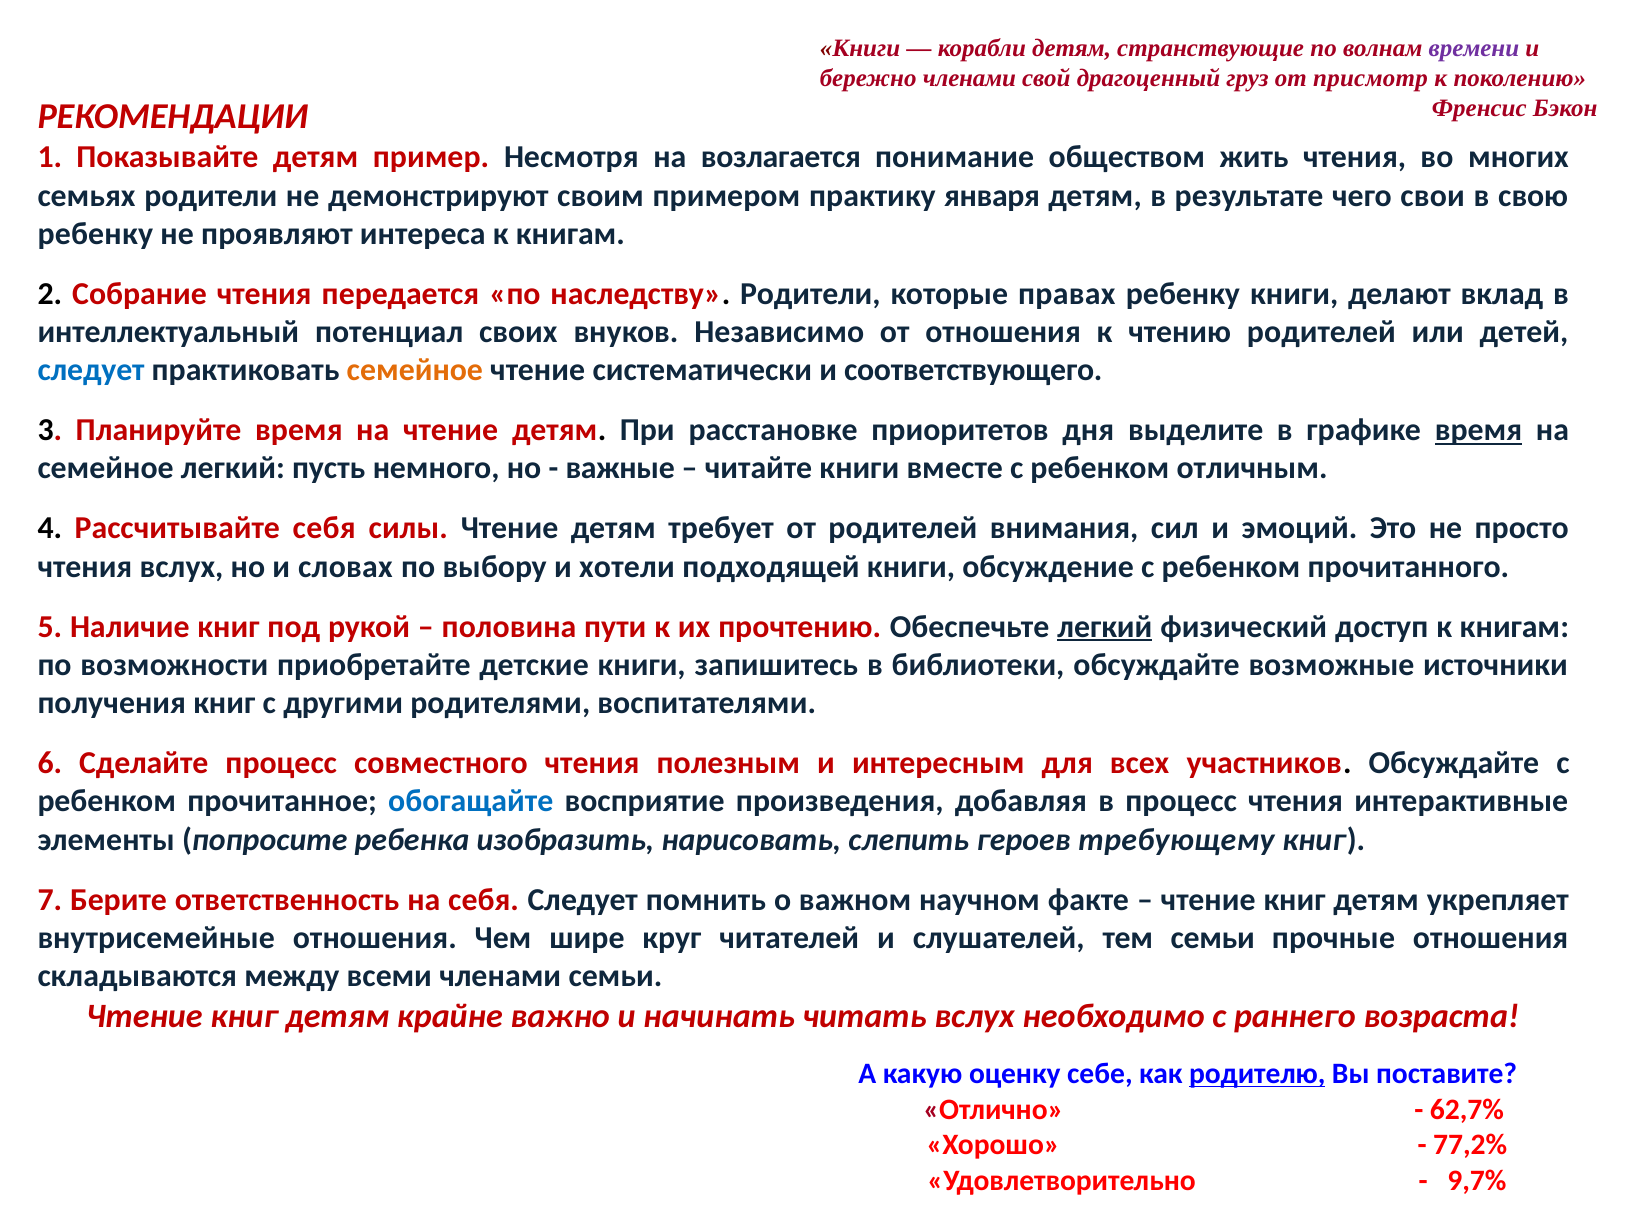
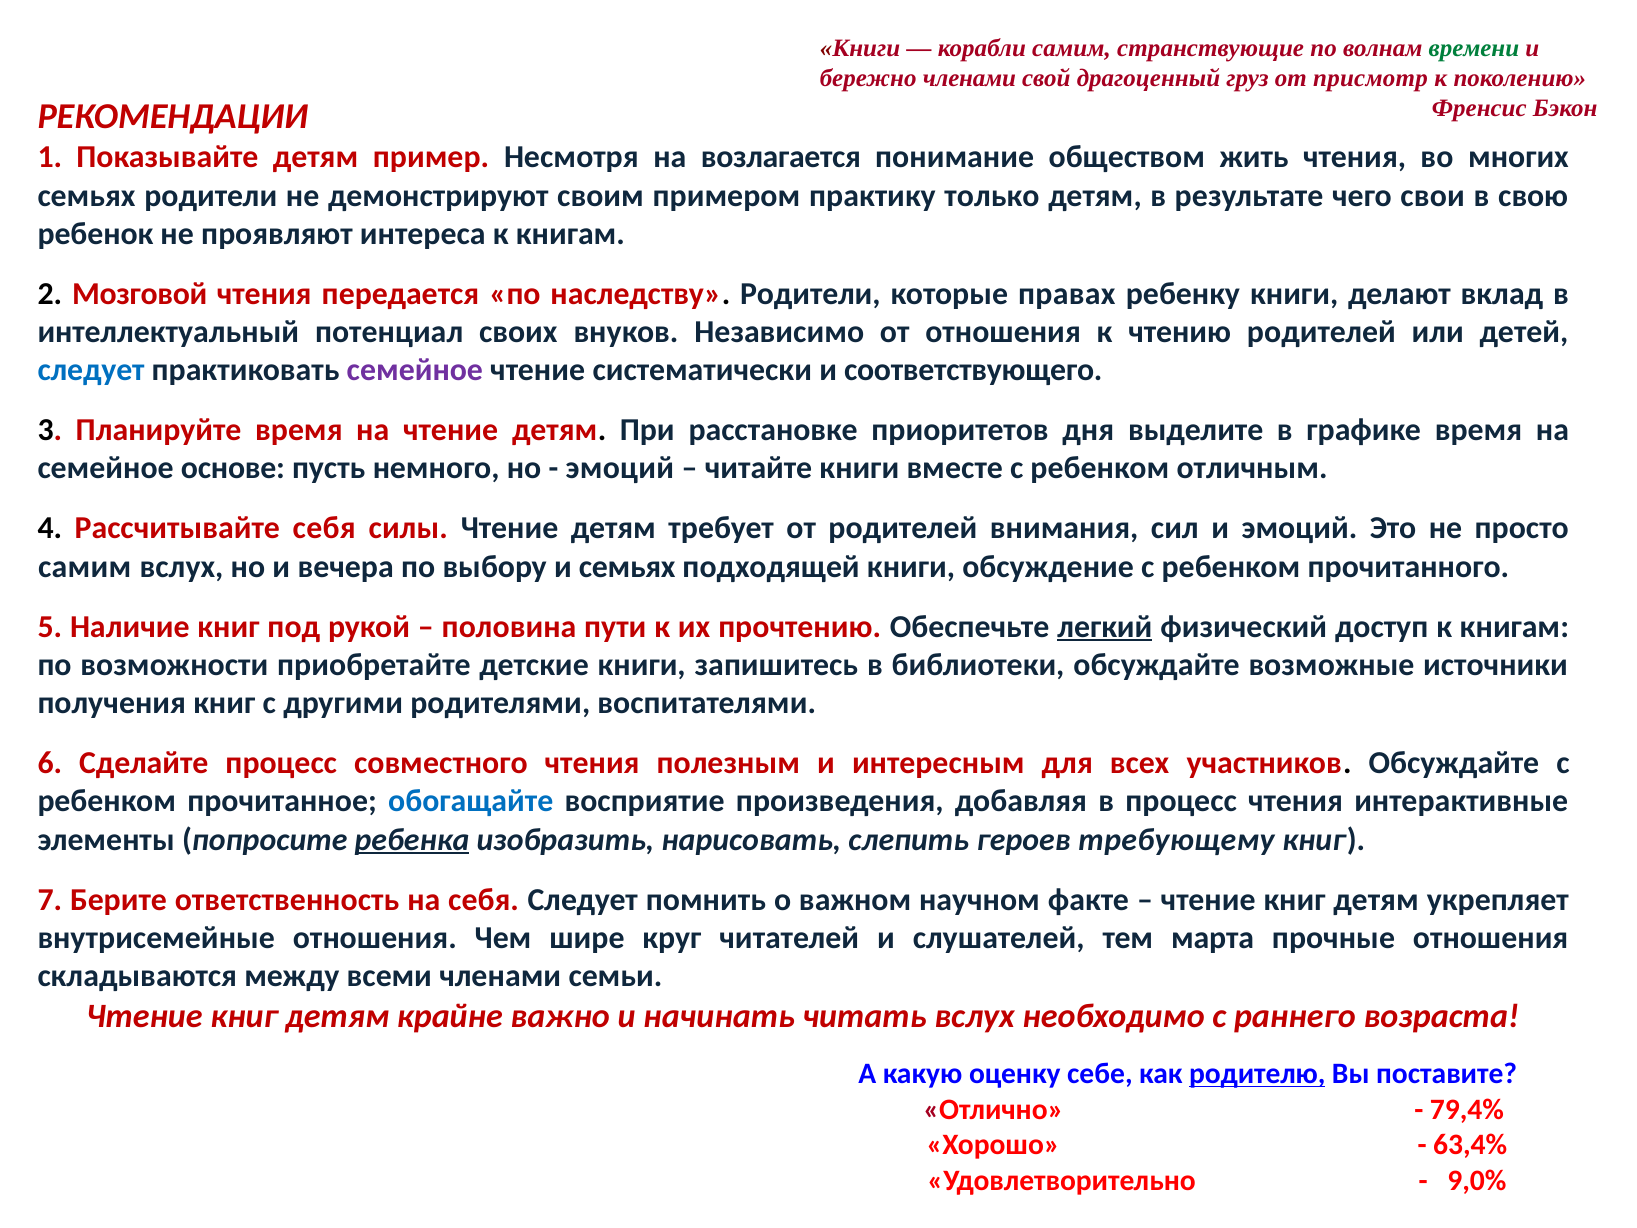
корабли детям: детям -> самим
времени colour: purple -> green
января: января -> только
ребенку at (95, 234): ребенку -> ребенок
Собрание: Собрание -> Мозговой
семейное at (415, 370) colour: orange -> purple
время at (1479, 430) underline: present -> none
семейное легкий: легкий -> основе
важные at (620, 468): важные -> эмоций
чтения at (85, 567): чтения -> самим
словах: словах -> вечера
и хотели: хотели -> семьях
ребенка underline: none -> present
тем семьи: семьи -> марта
62,7%: 62,7% -> 79,4%
77,2%: 77,2% -> 63,4%
9,7%: 9,7% -> 9,0%
